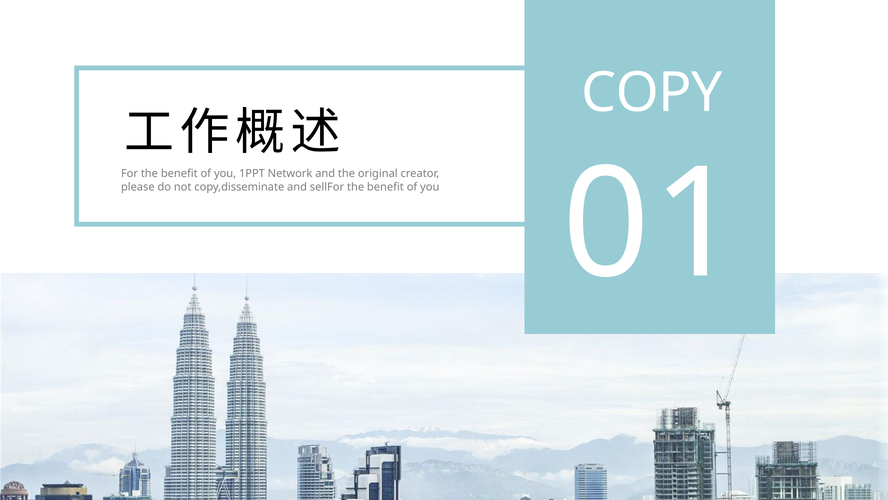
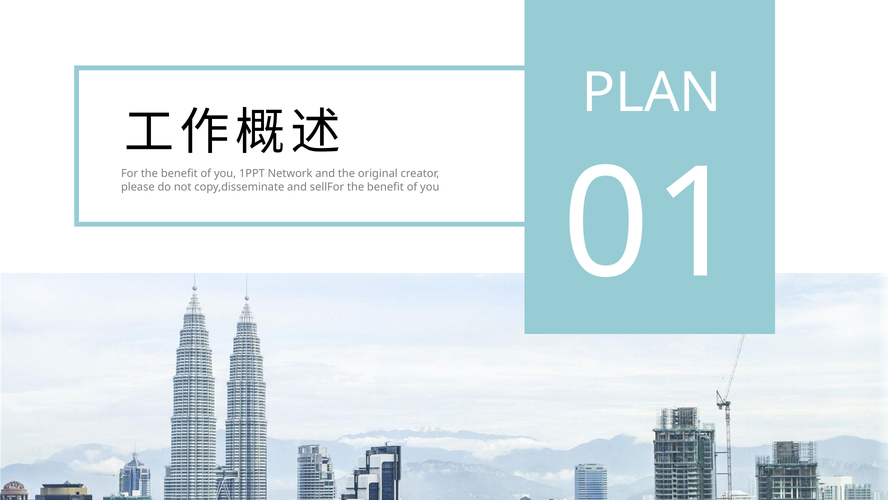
COPY: COPY -> PLAN
